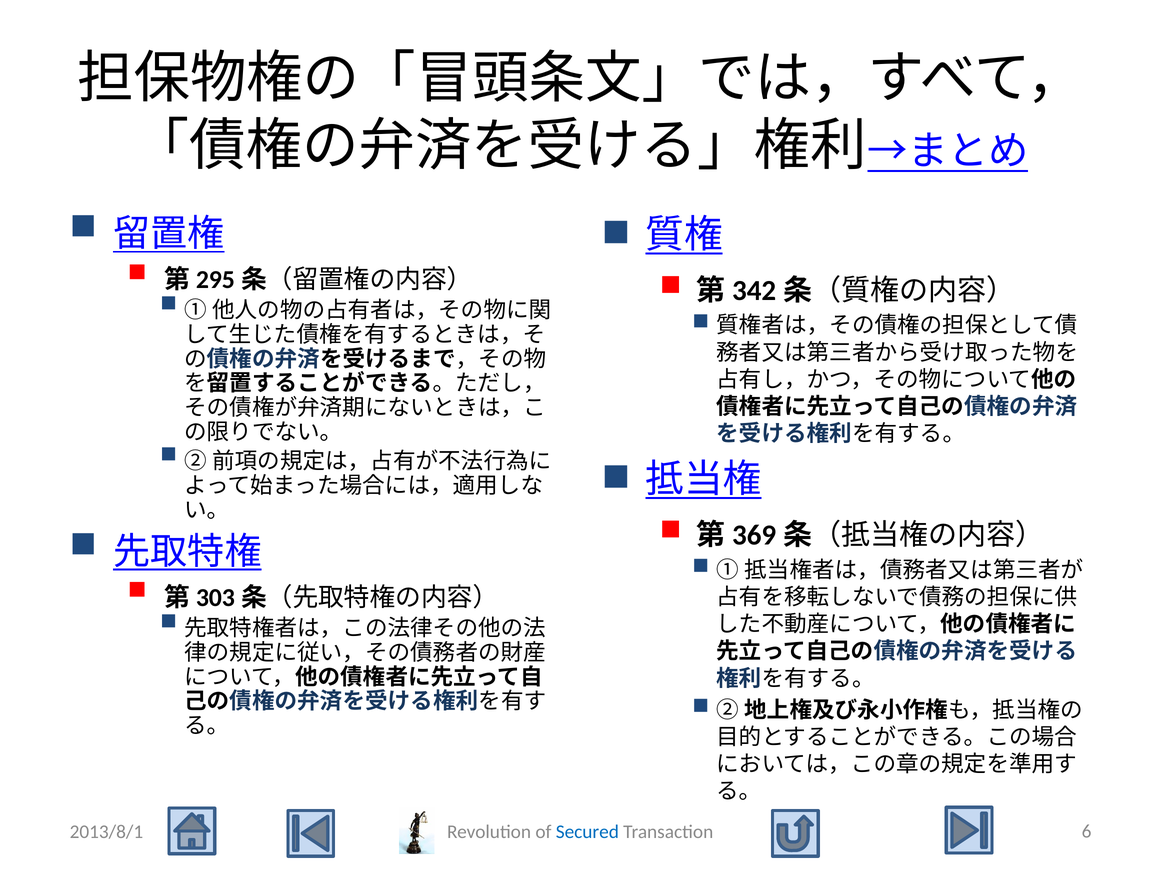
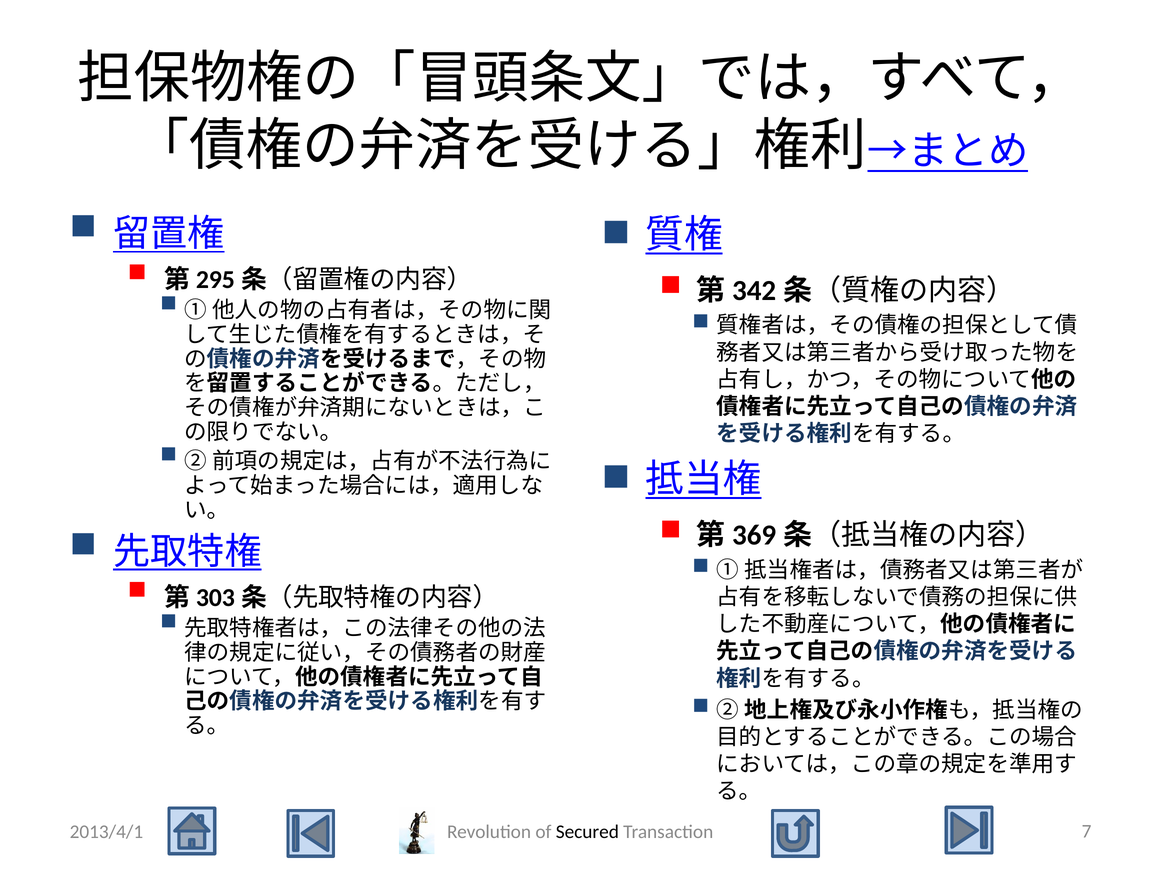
2013/8/1: 2013/8/1 -> 2013/4/1
Secured colour: blue -> black
6: 6 -> 7
